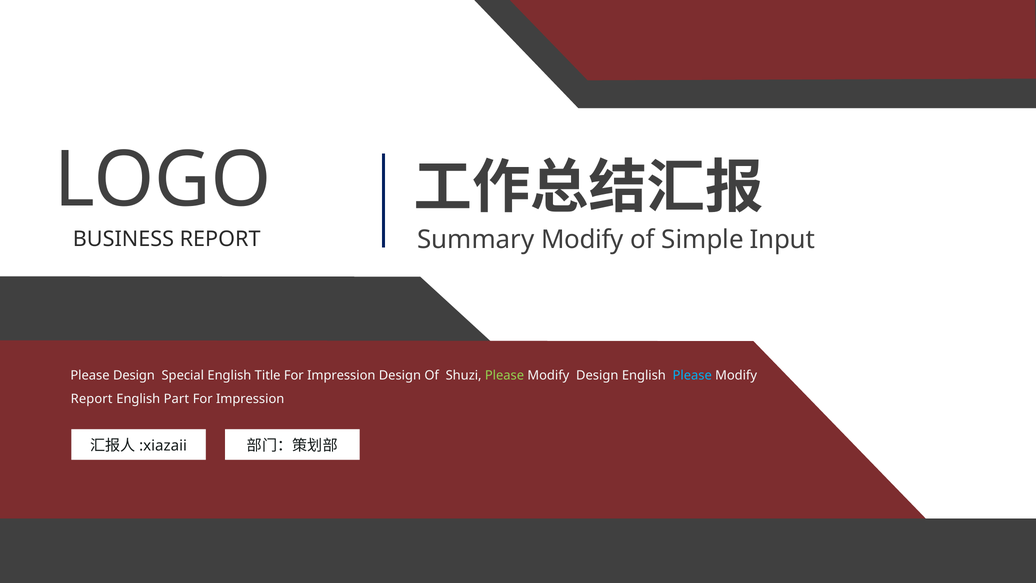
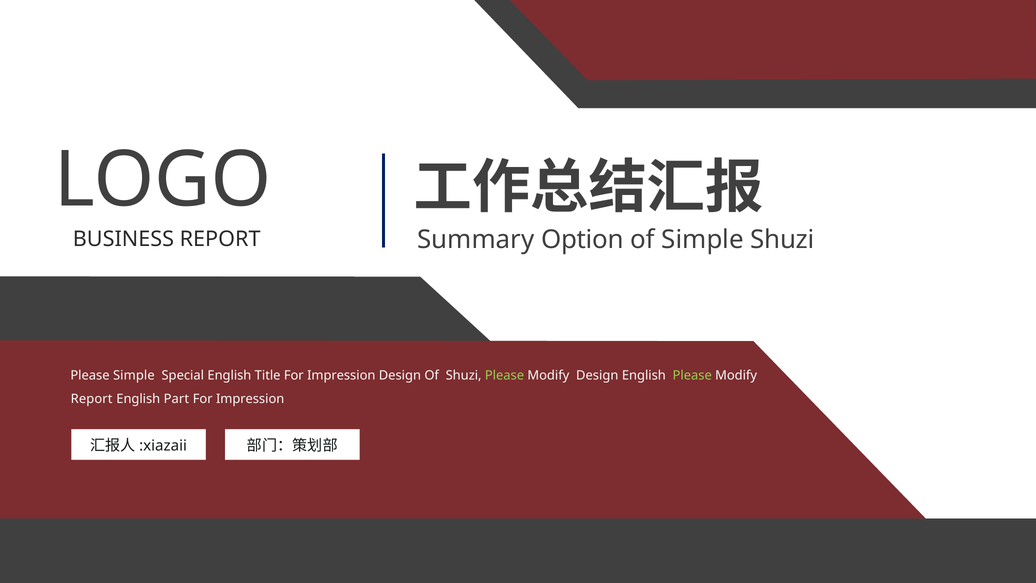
Summary Modify: Modify -> Option
Simple Input: Input -> Shuzi
Please Design: Design -> Simple
Please at (692, 375) colour: light blue -> light green
